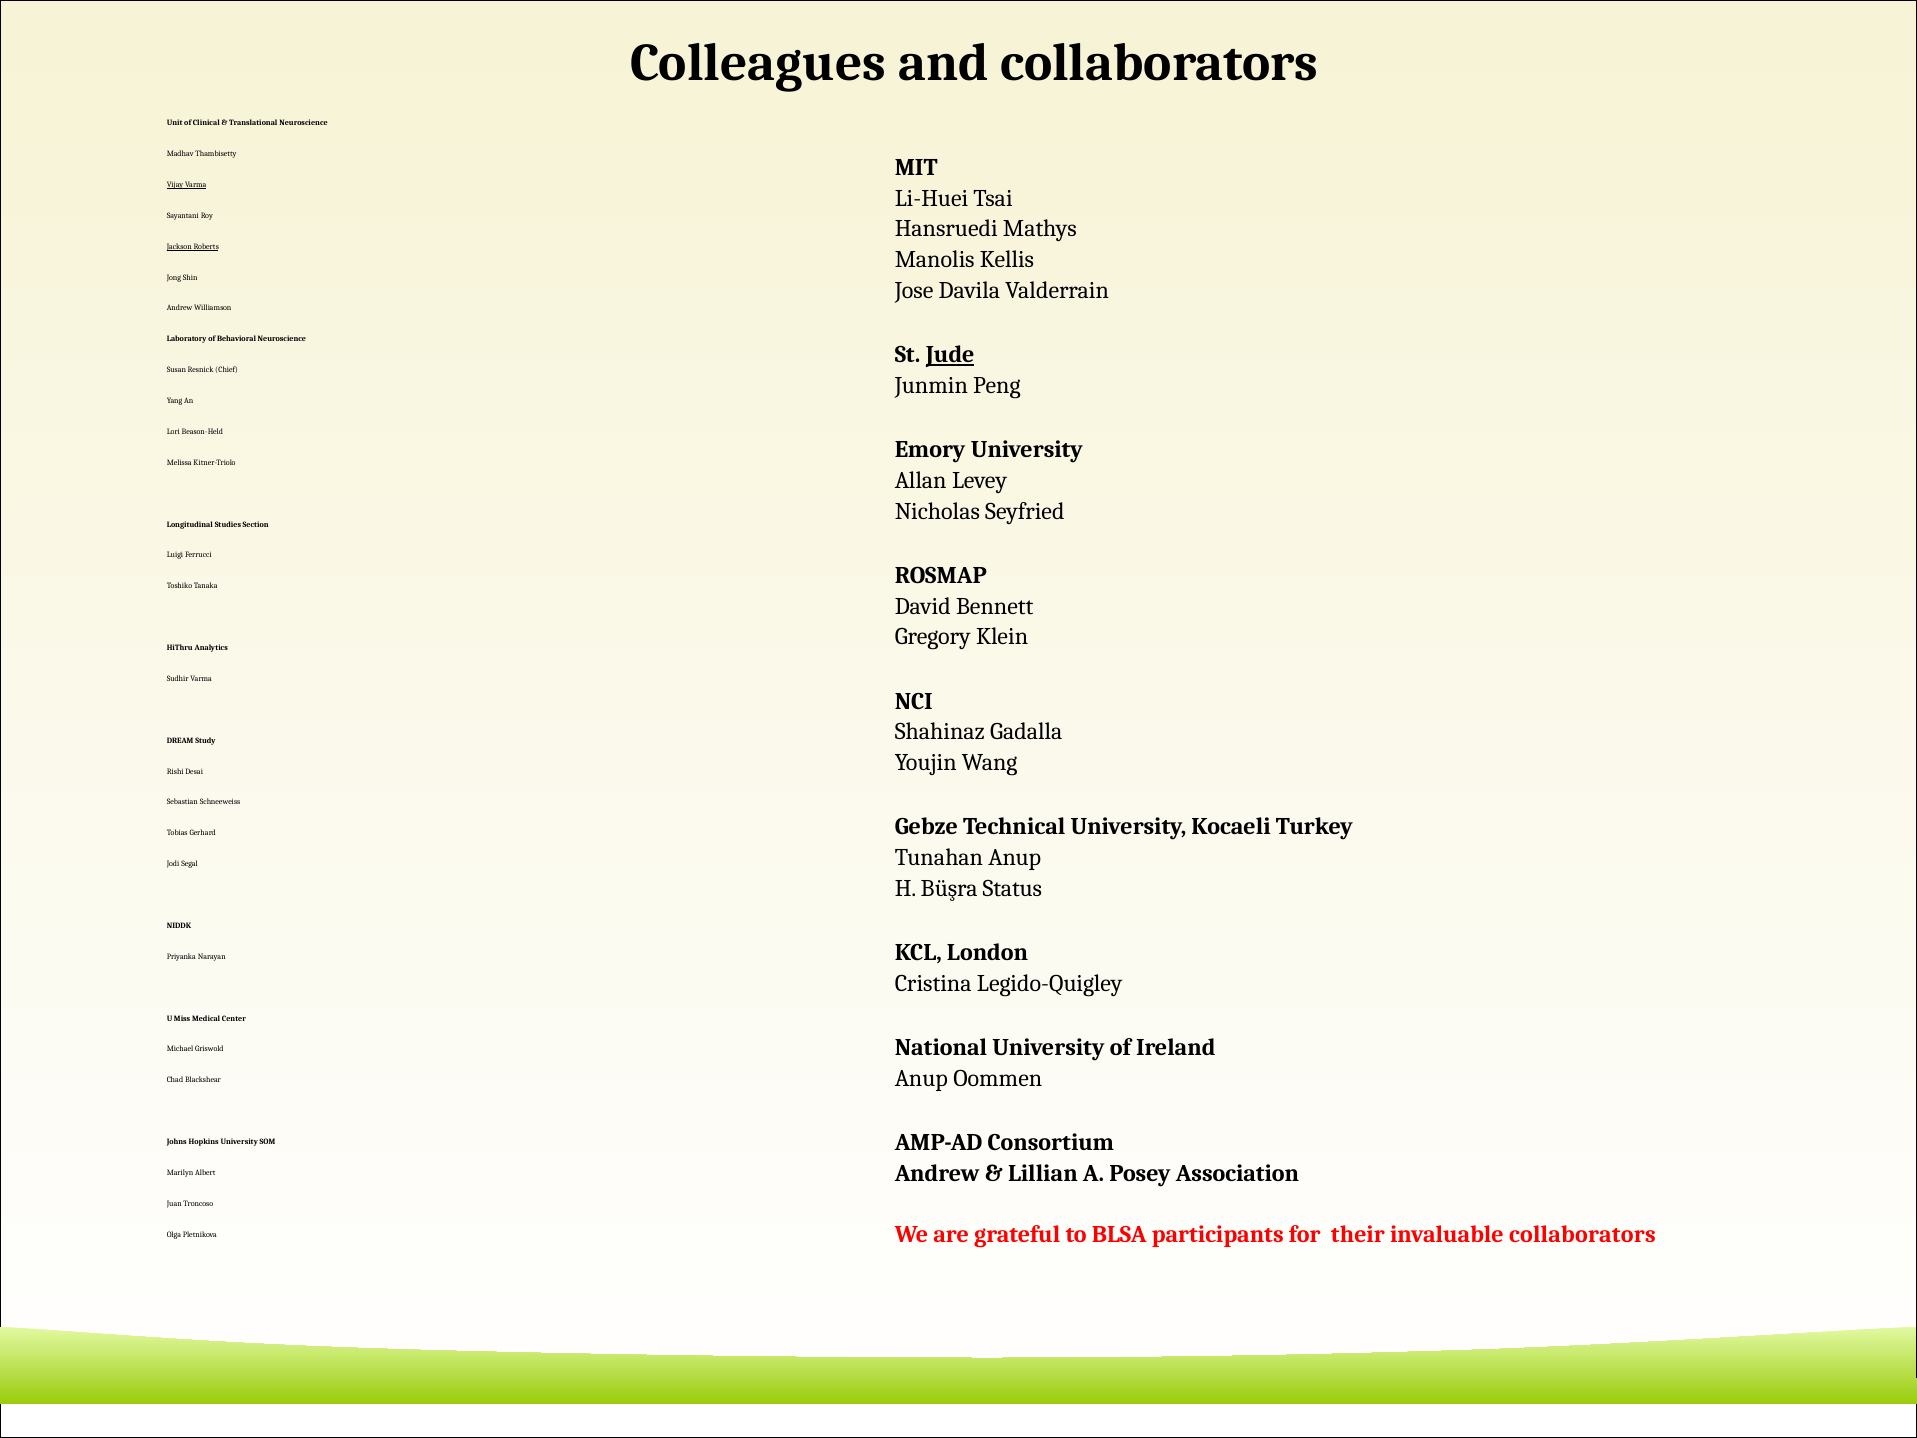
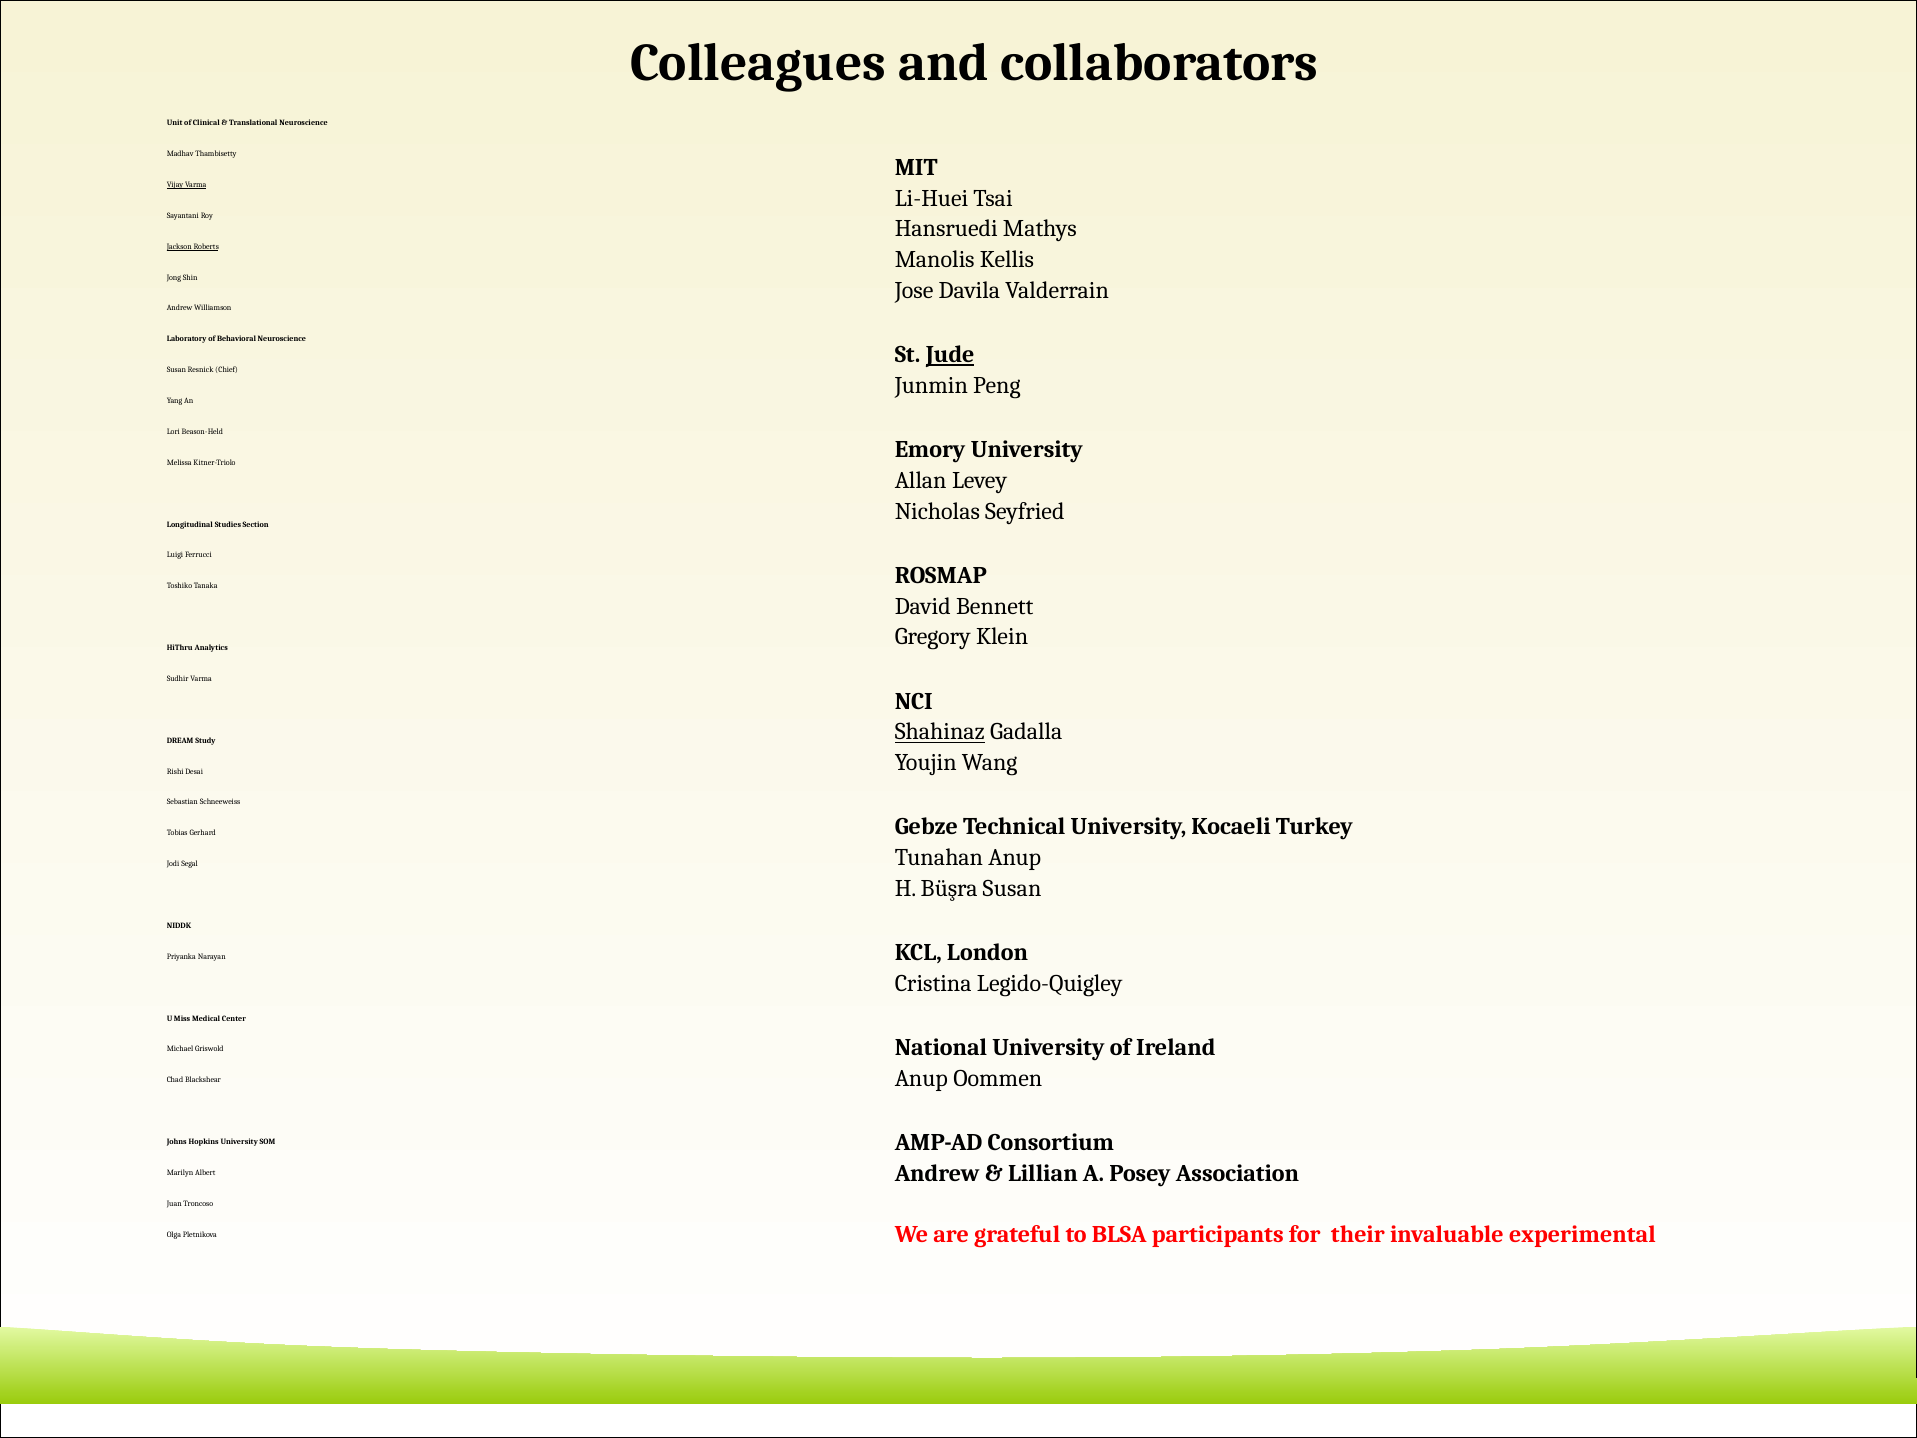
Shahinaz underline: none -> present
Büşra Status: Status -> Susan
invaluable collaborators: collaborators -> experimental
